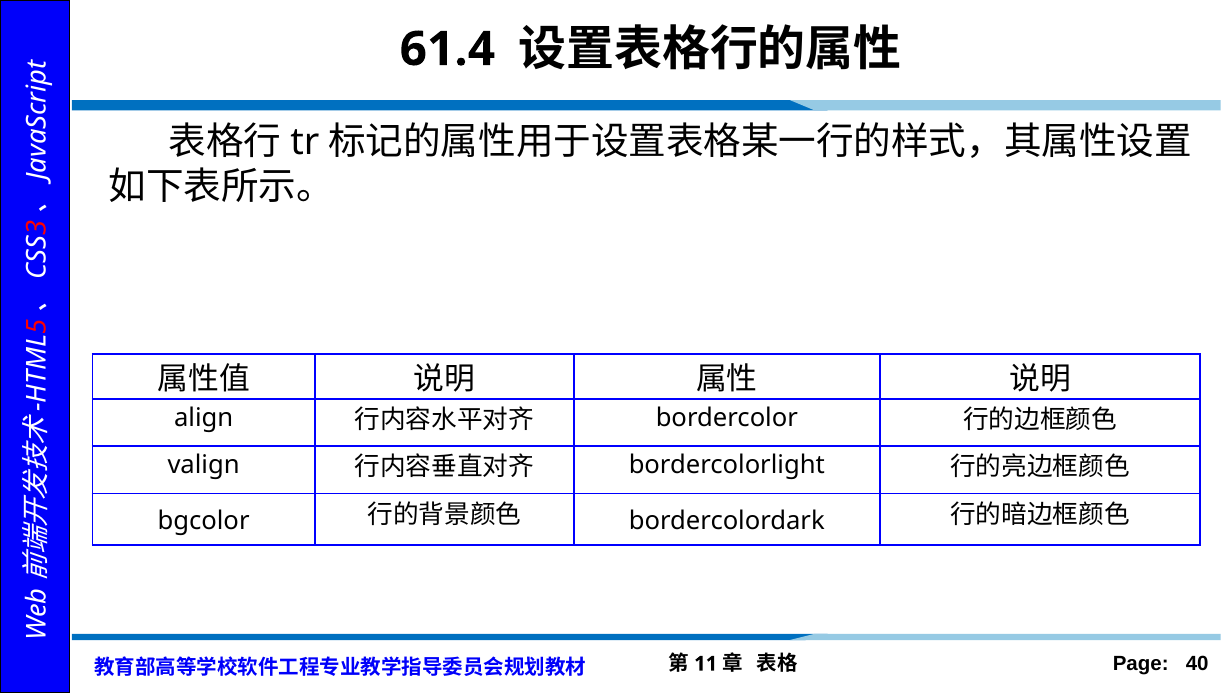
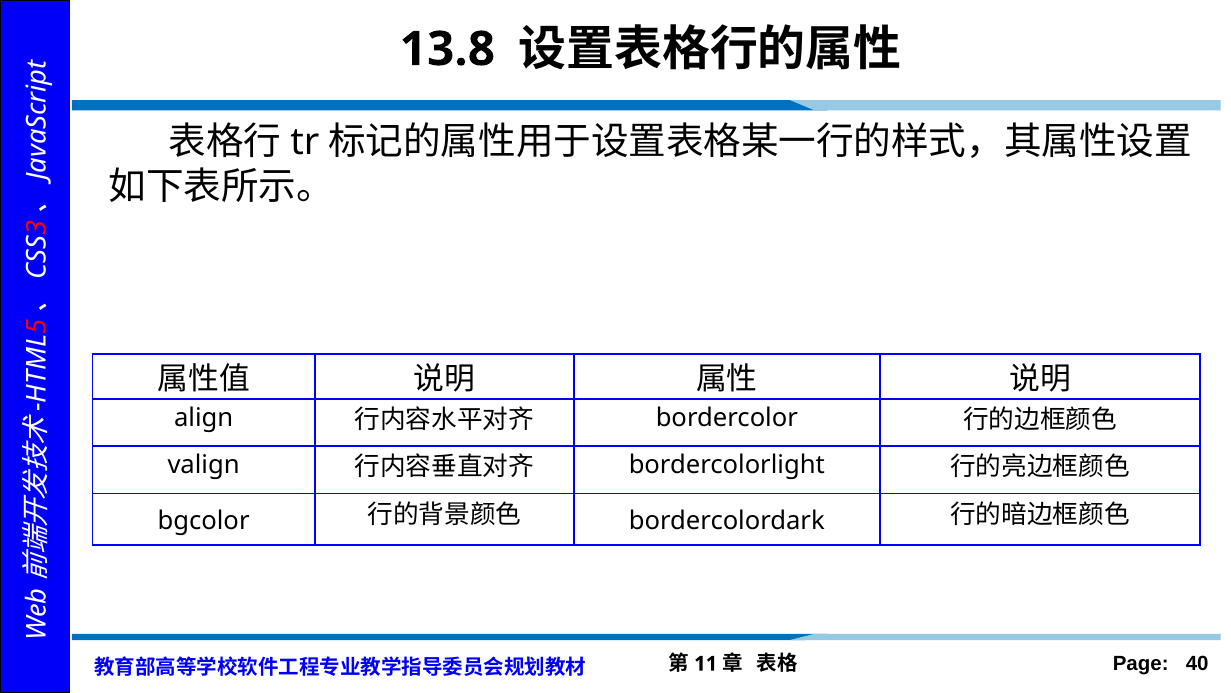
61.4: 61.4 -> 13.8
